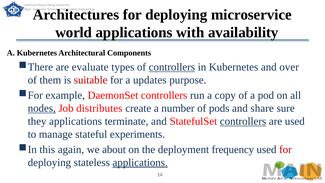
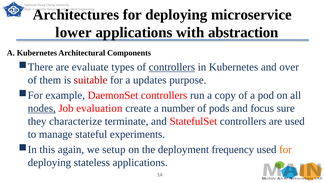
world: world -> lower
availability: availability -> abstraction
distributes: distributes -> evaluation
share: share -> focus
they applications: applications -> characterize
controllers at (243, 121) underline: present -> none
about: about -> setup
for at (285, 149) colour: red -> orange
applications at (140, 162) underline: present -> none
